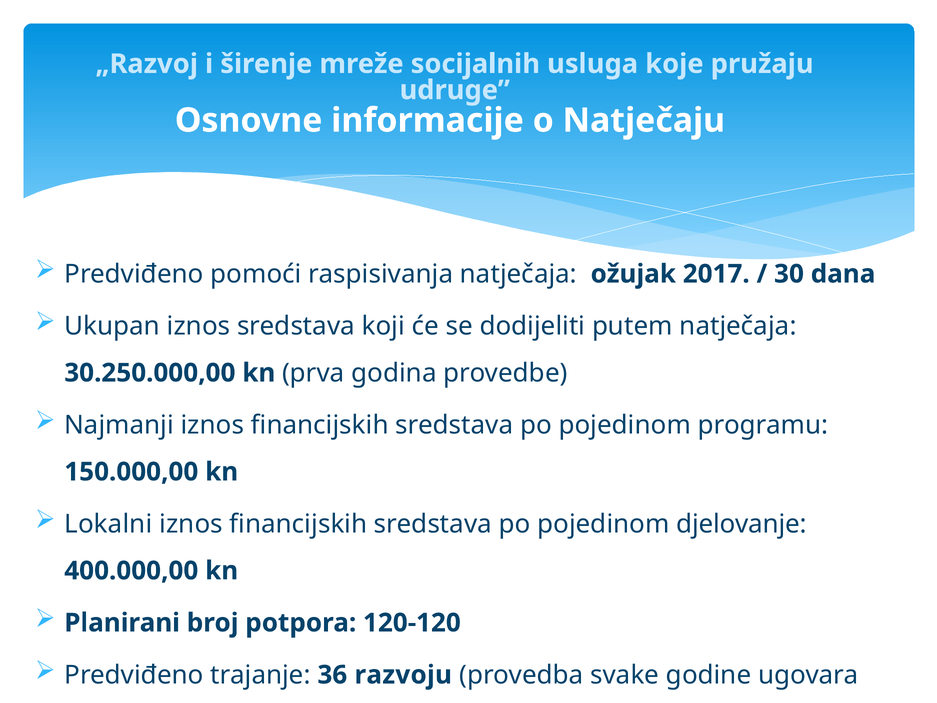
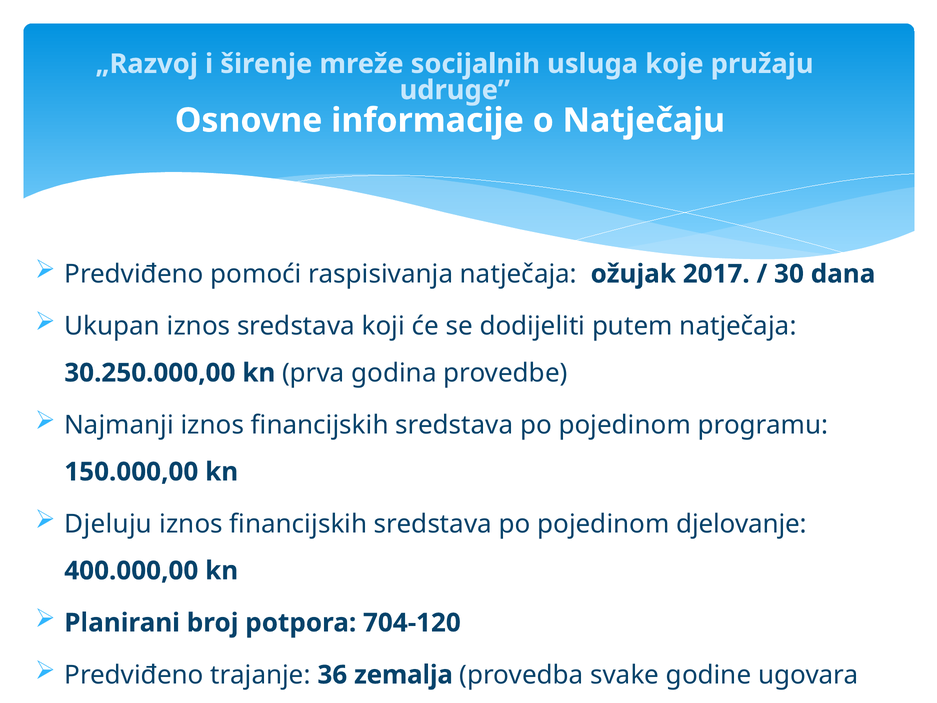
Lokalni: Lokalni -> Djeluju
120-120: 120-120 -> 704-120
razvoju: razvoju -> zemalja
